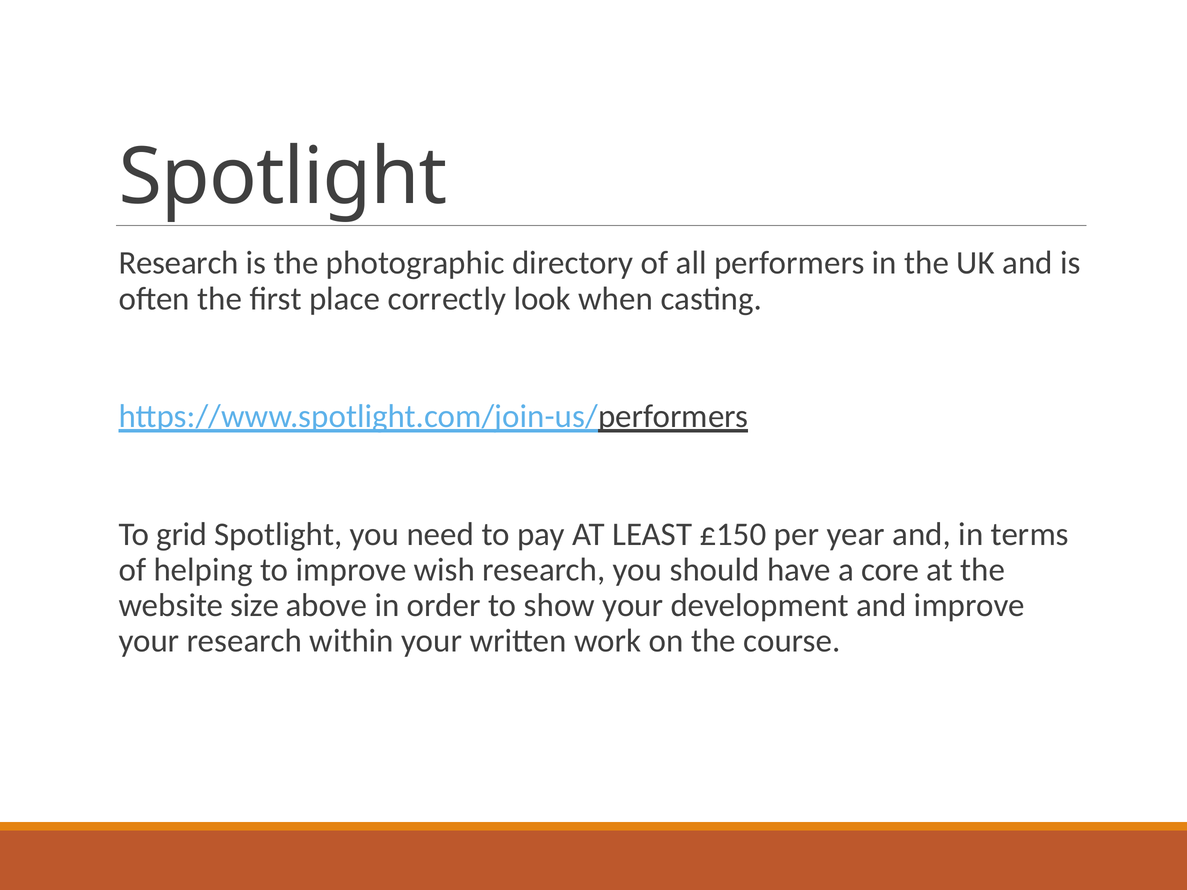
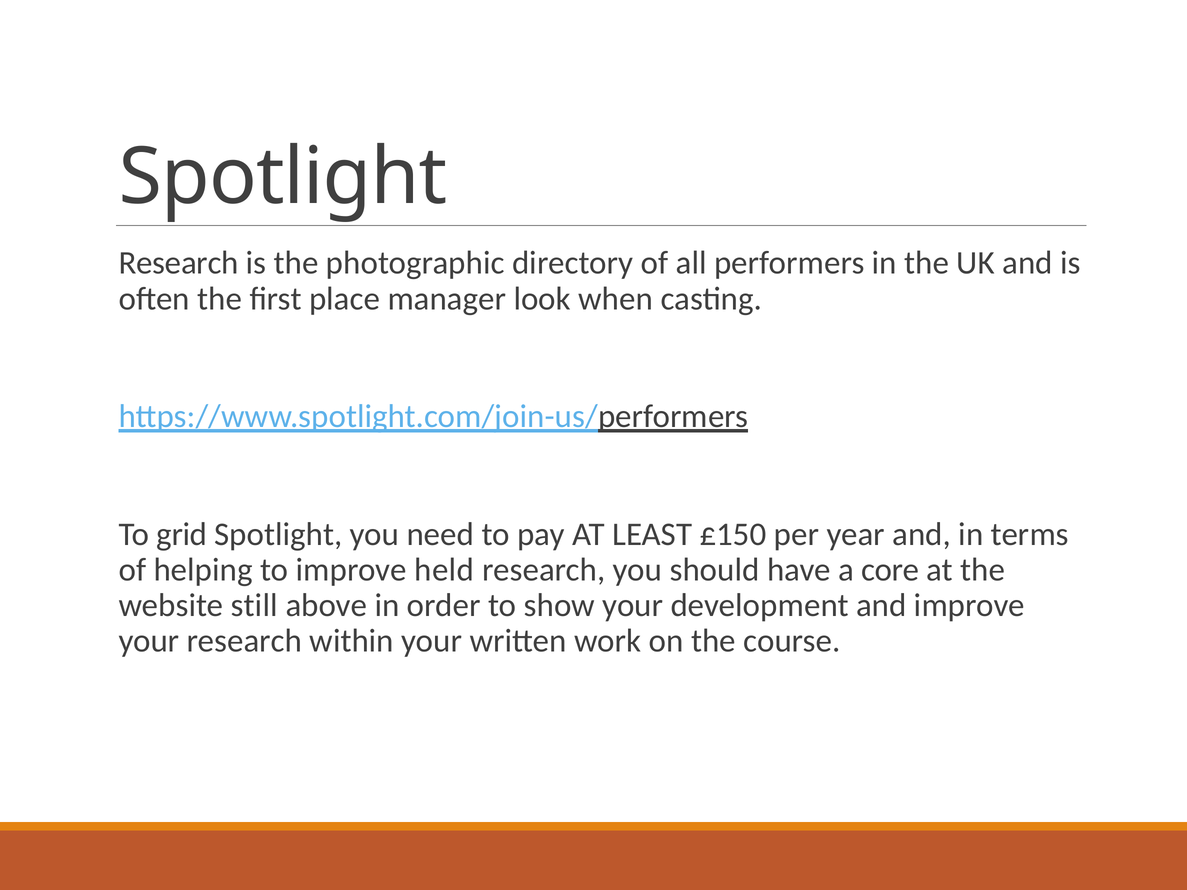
correctly: correctly -> manager
wish: wish -> held
size: size -> still
